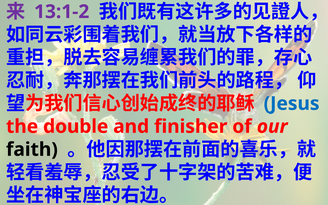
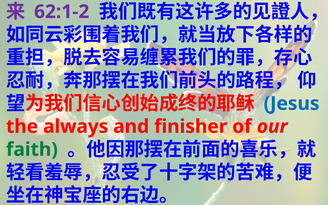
13:1-2: 13:1-2 -> 62:1-2
double: double -> always
faith colour: black -> green
